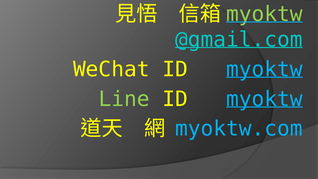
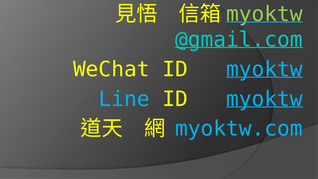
Line colour: light green -> light blue
